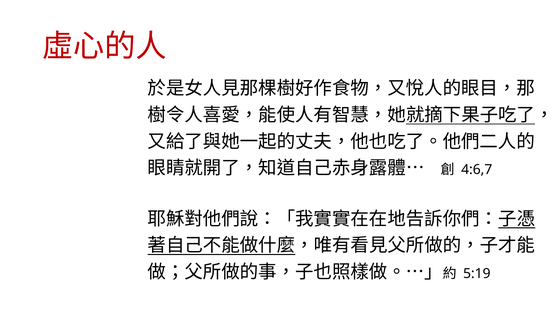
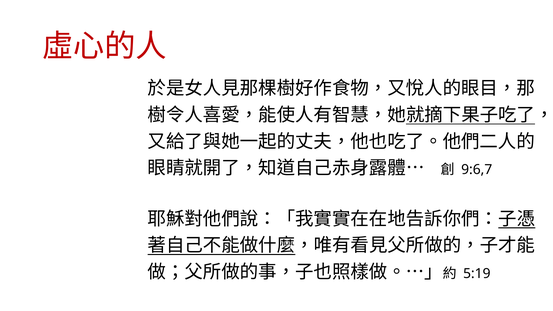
4:6,7: 4:6,7 -> 9:6,7
